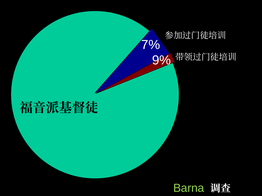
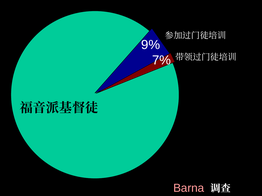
7%: 7% -> 9%
9%: 9% -> 7%
Barna colour: light green -> pink
